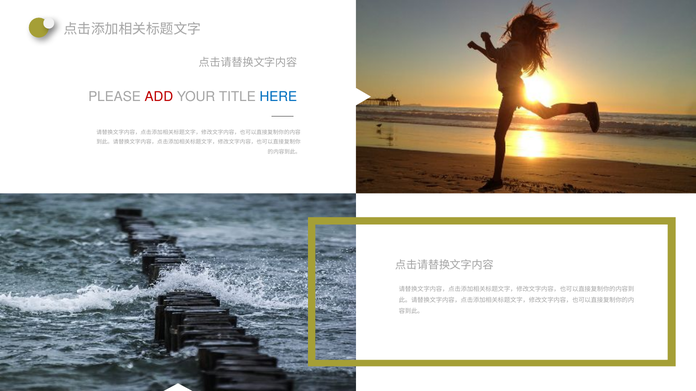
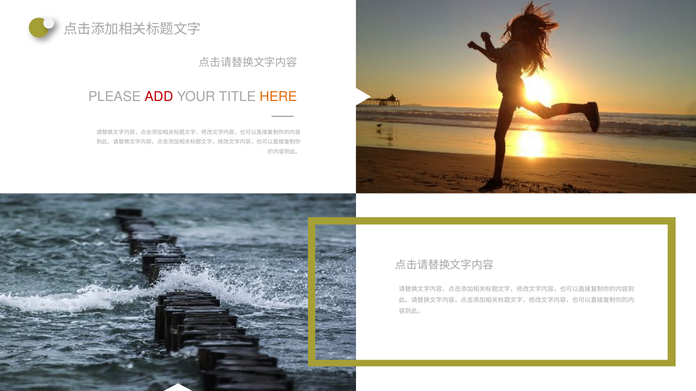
HERE colour: blue -> orange
